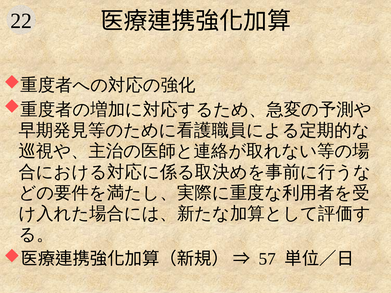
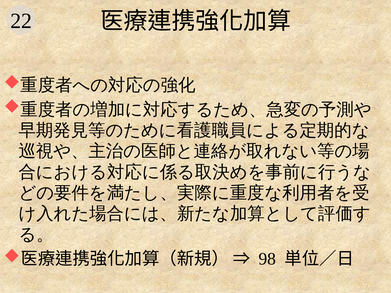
57: 57 -> 98
